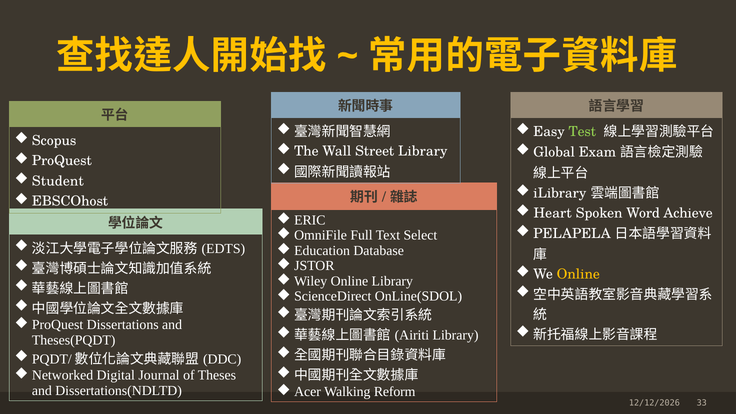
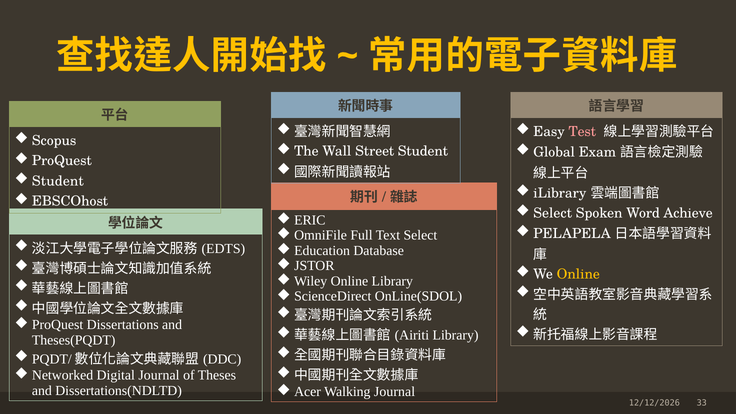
Test colour: light green -> pink
Street Library: Library -> Student
Heart at (553, 213): Heart -> Select
Walking Reform: Reform -> Journal
